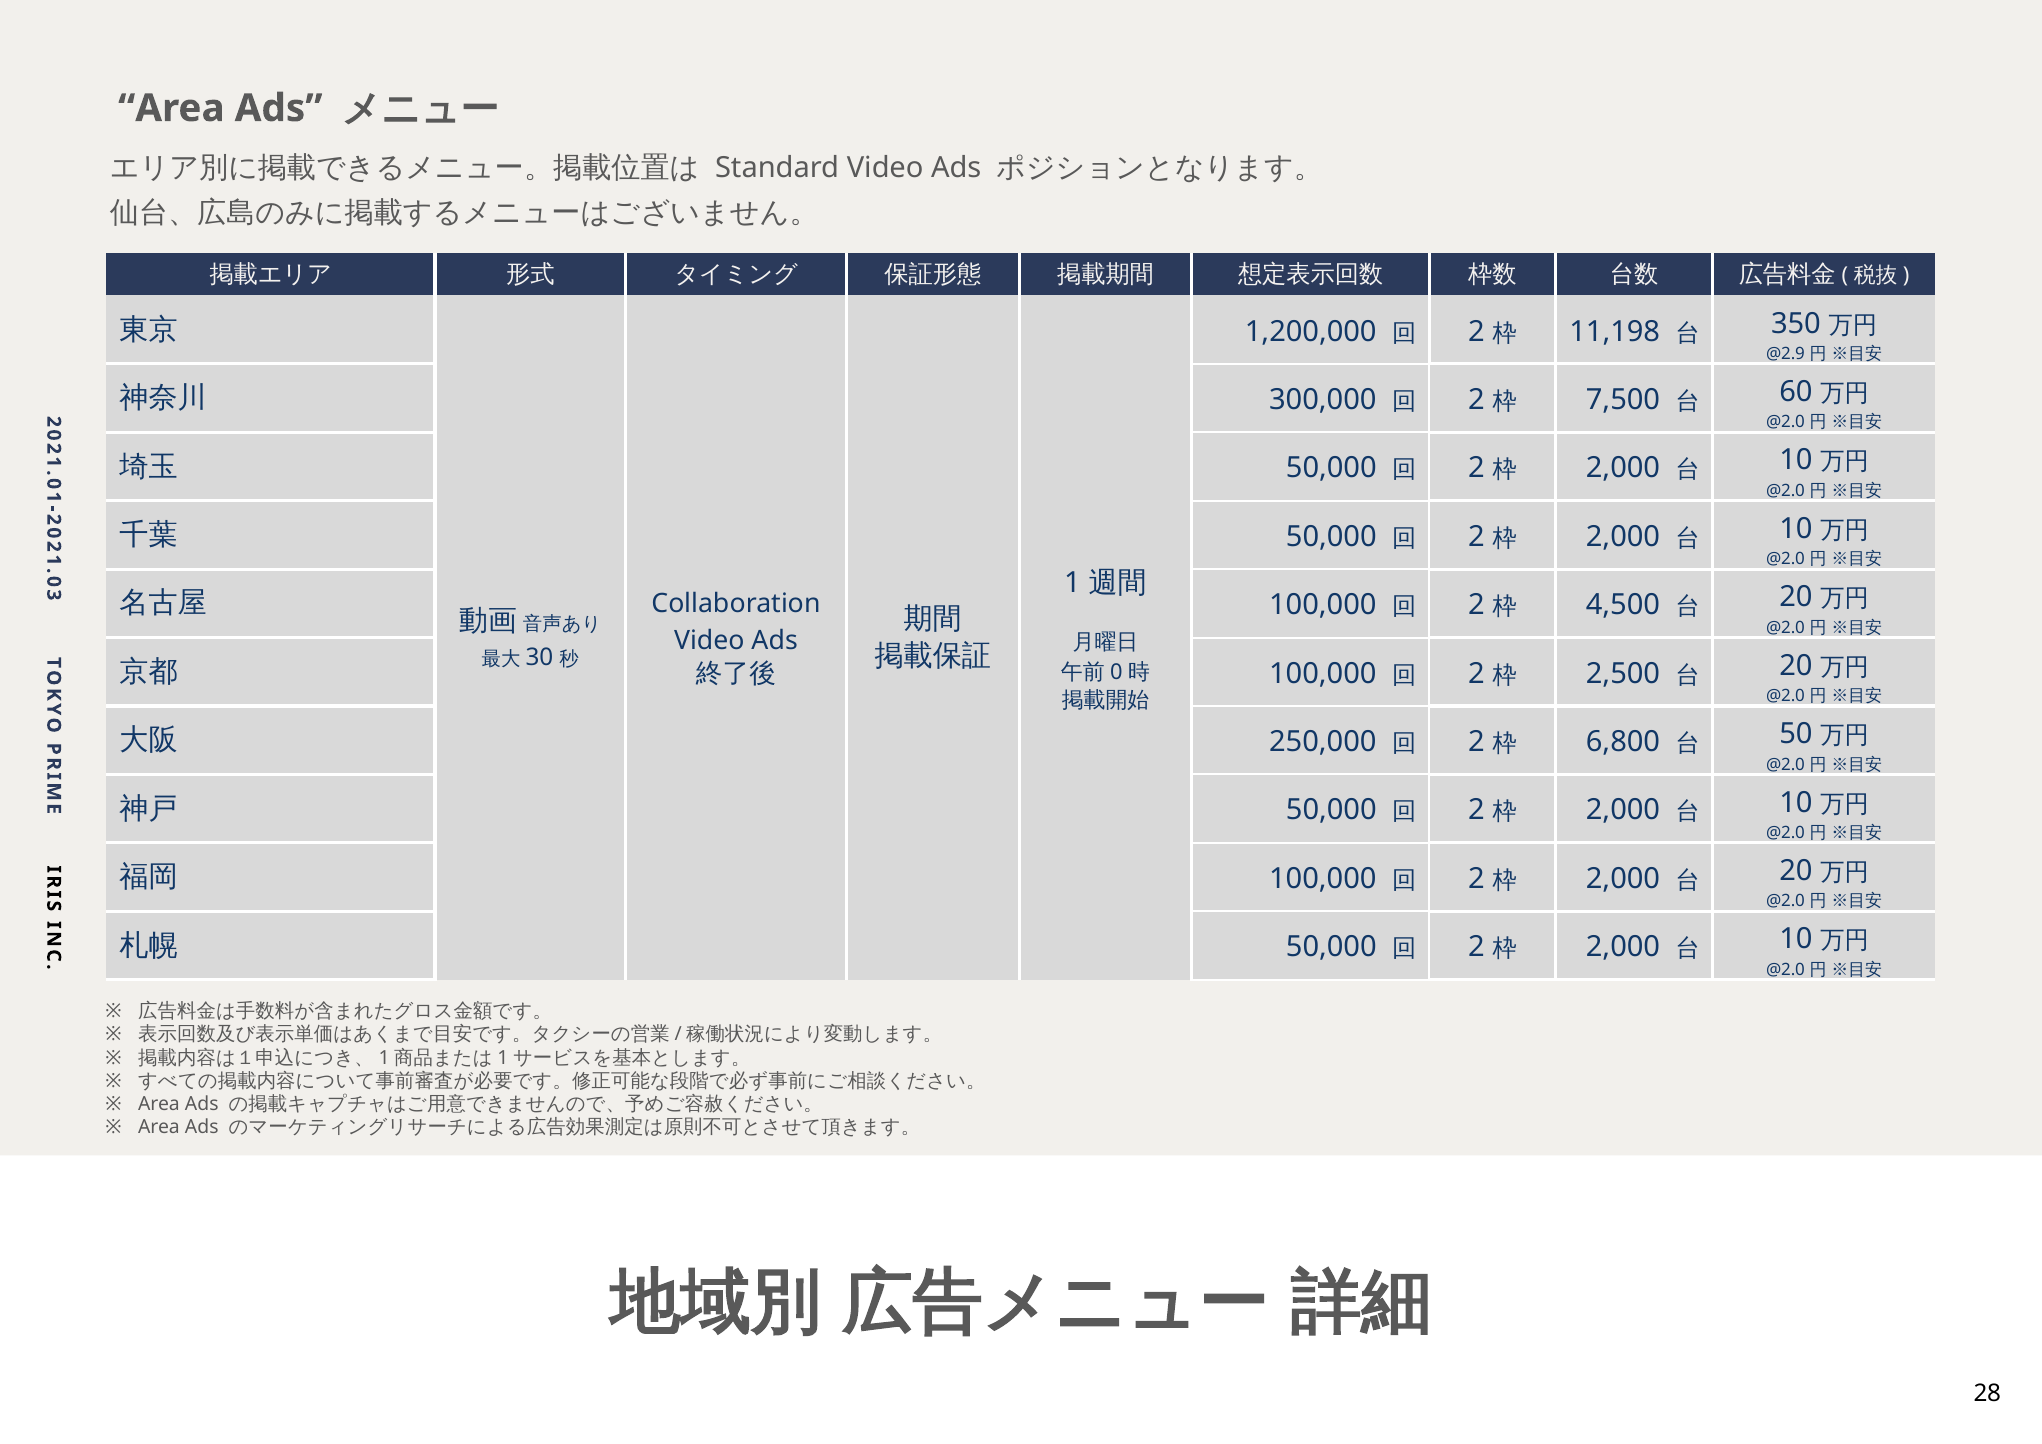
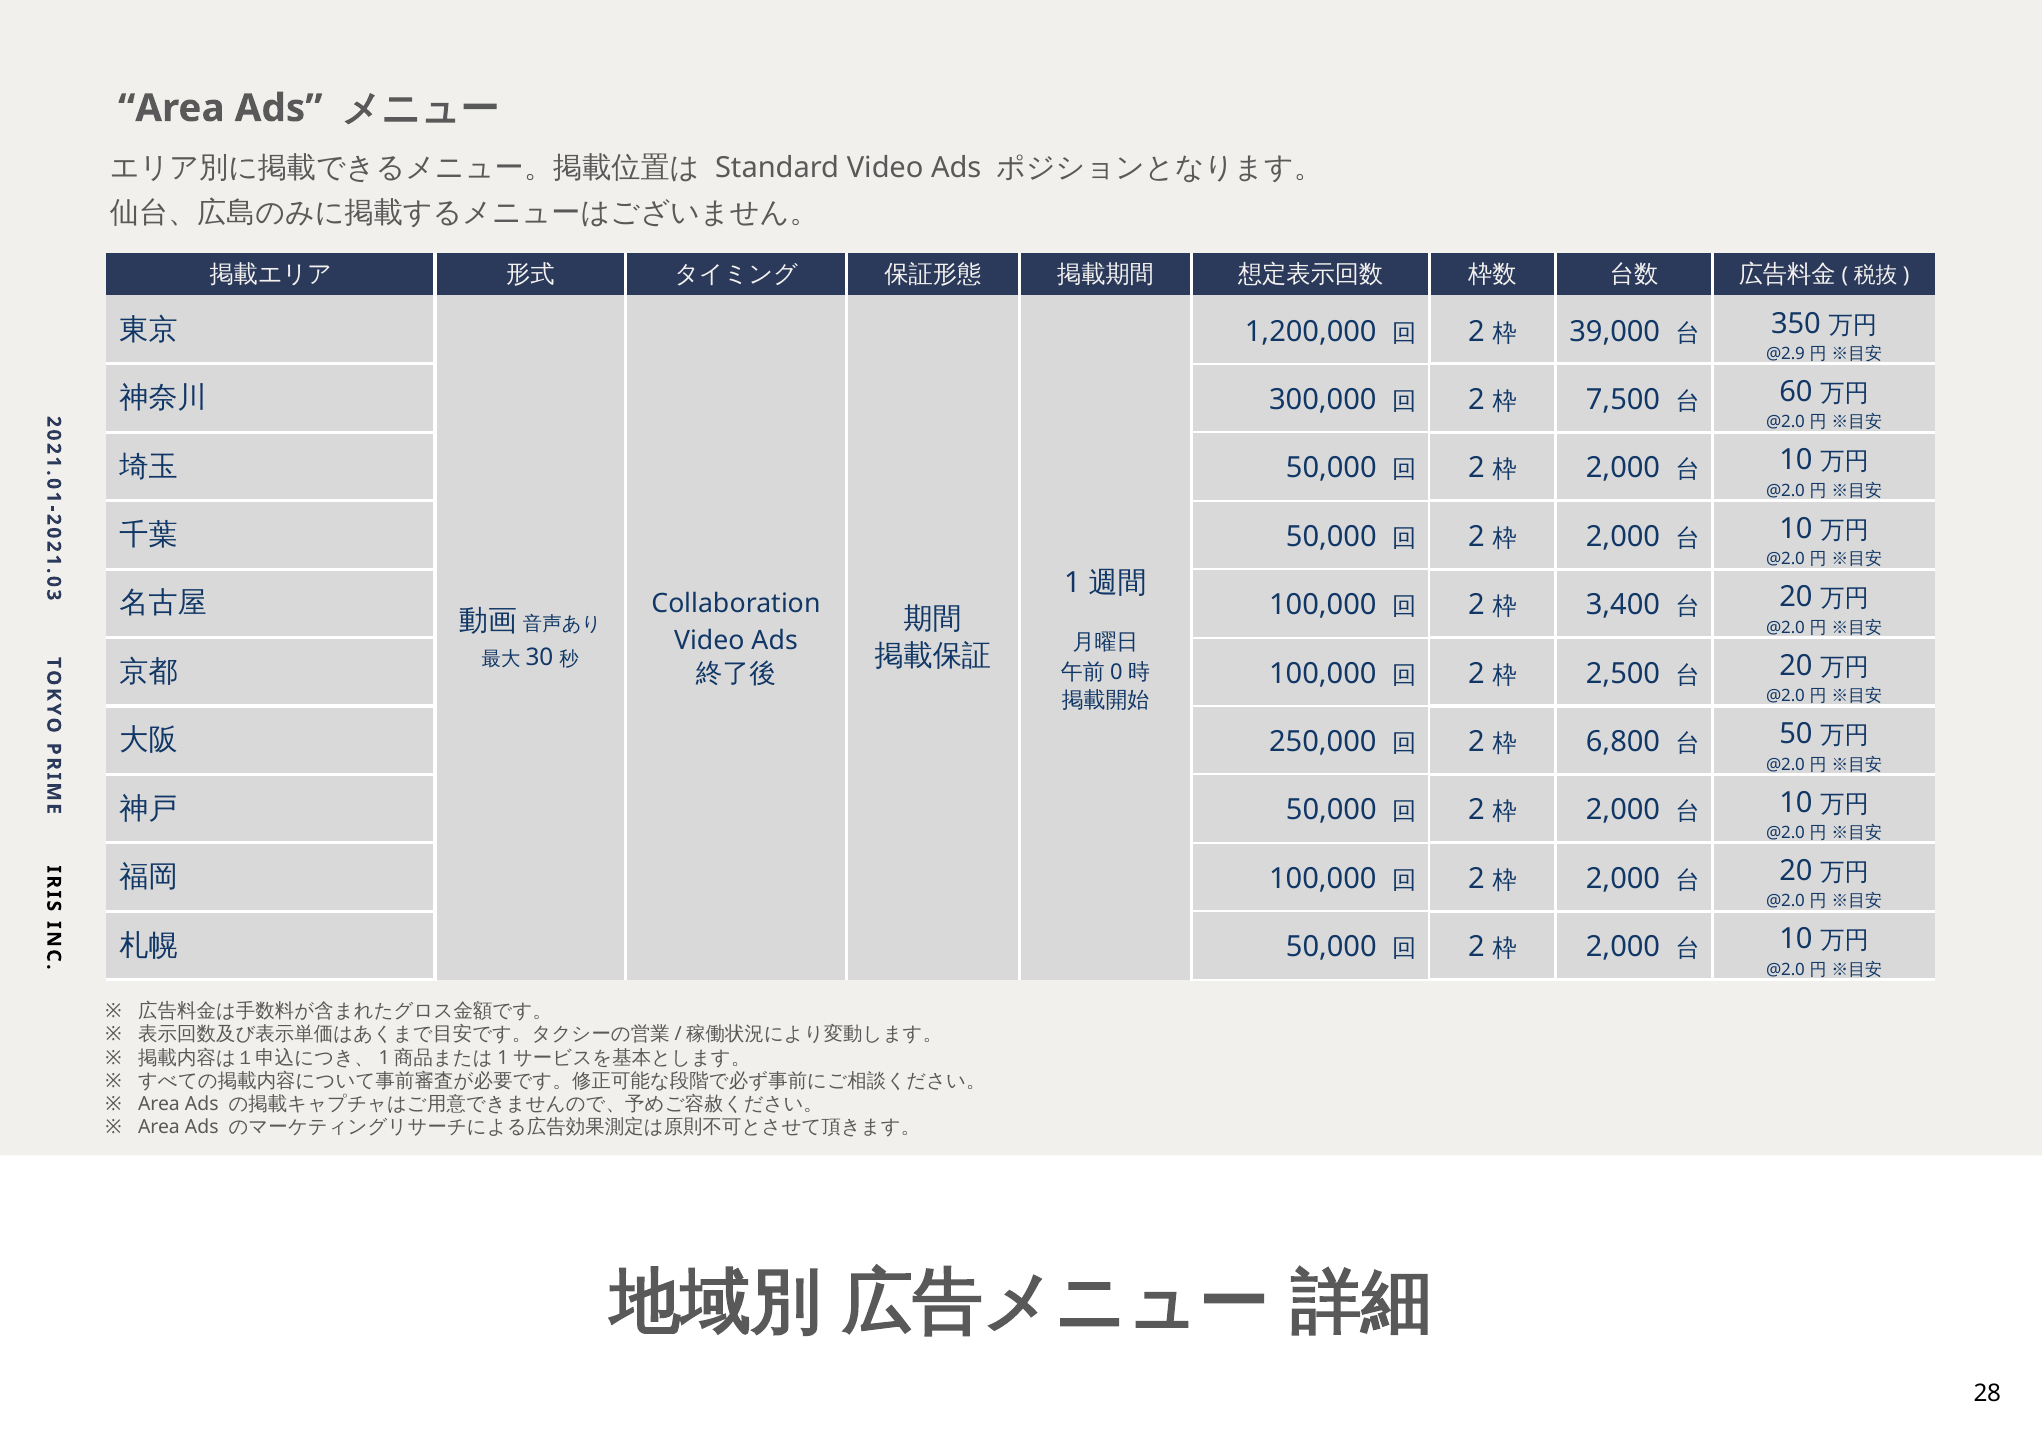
11,198: 11,198 -> 39,000
4,500: 4,500 -> 3,400
